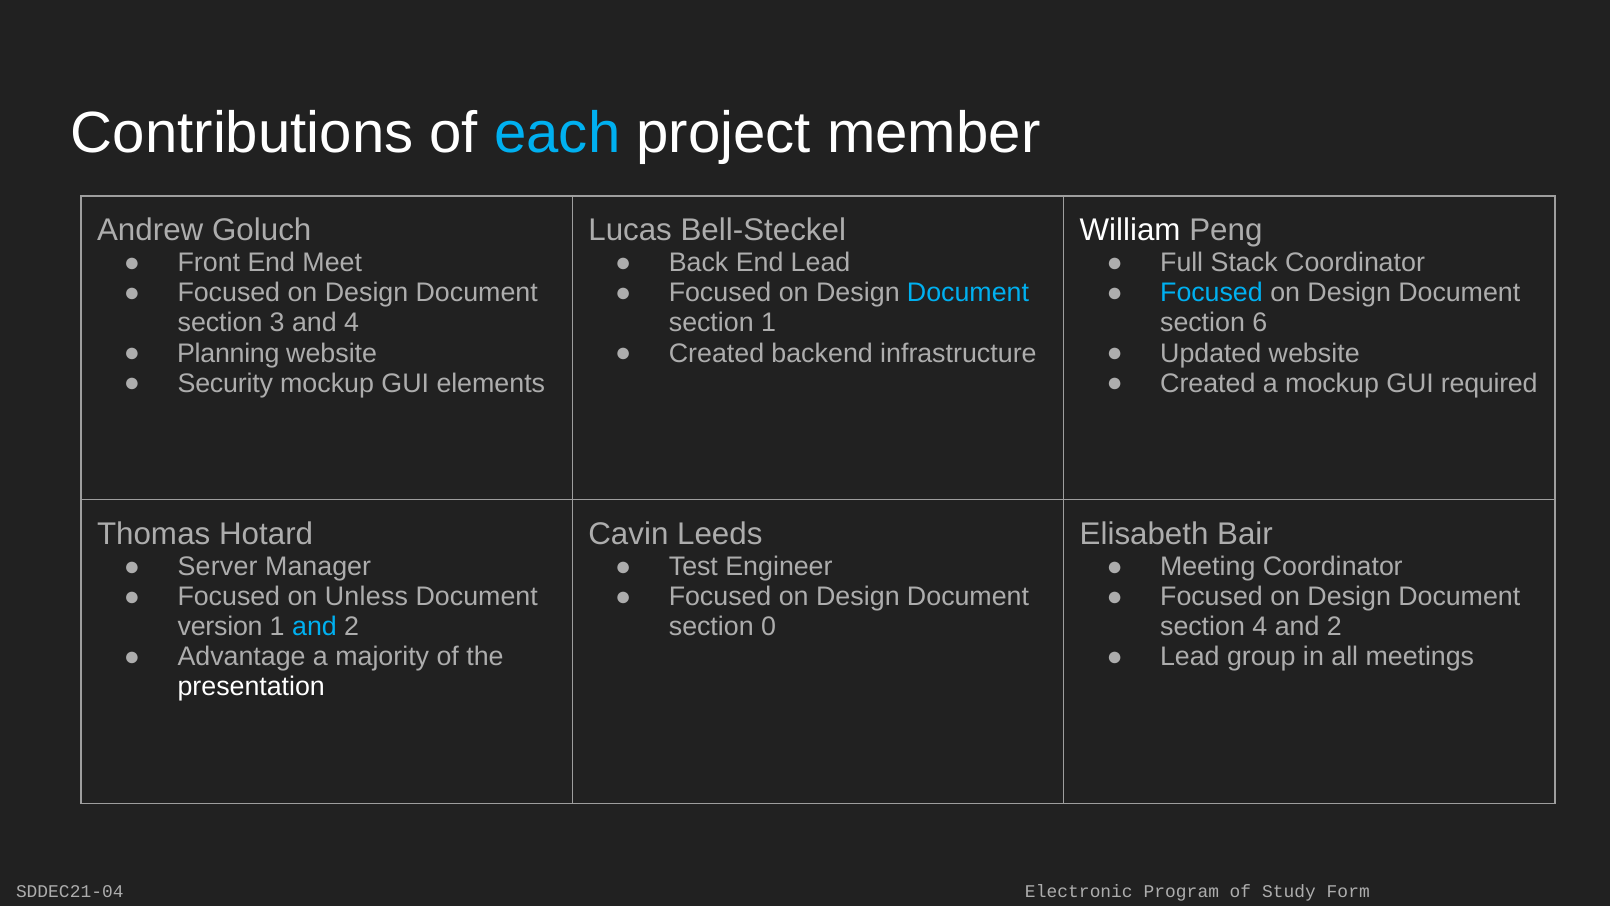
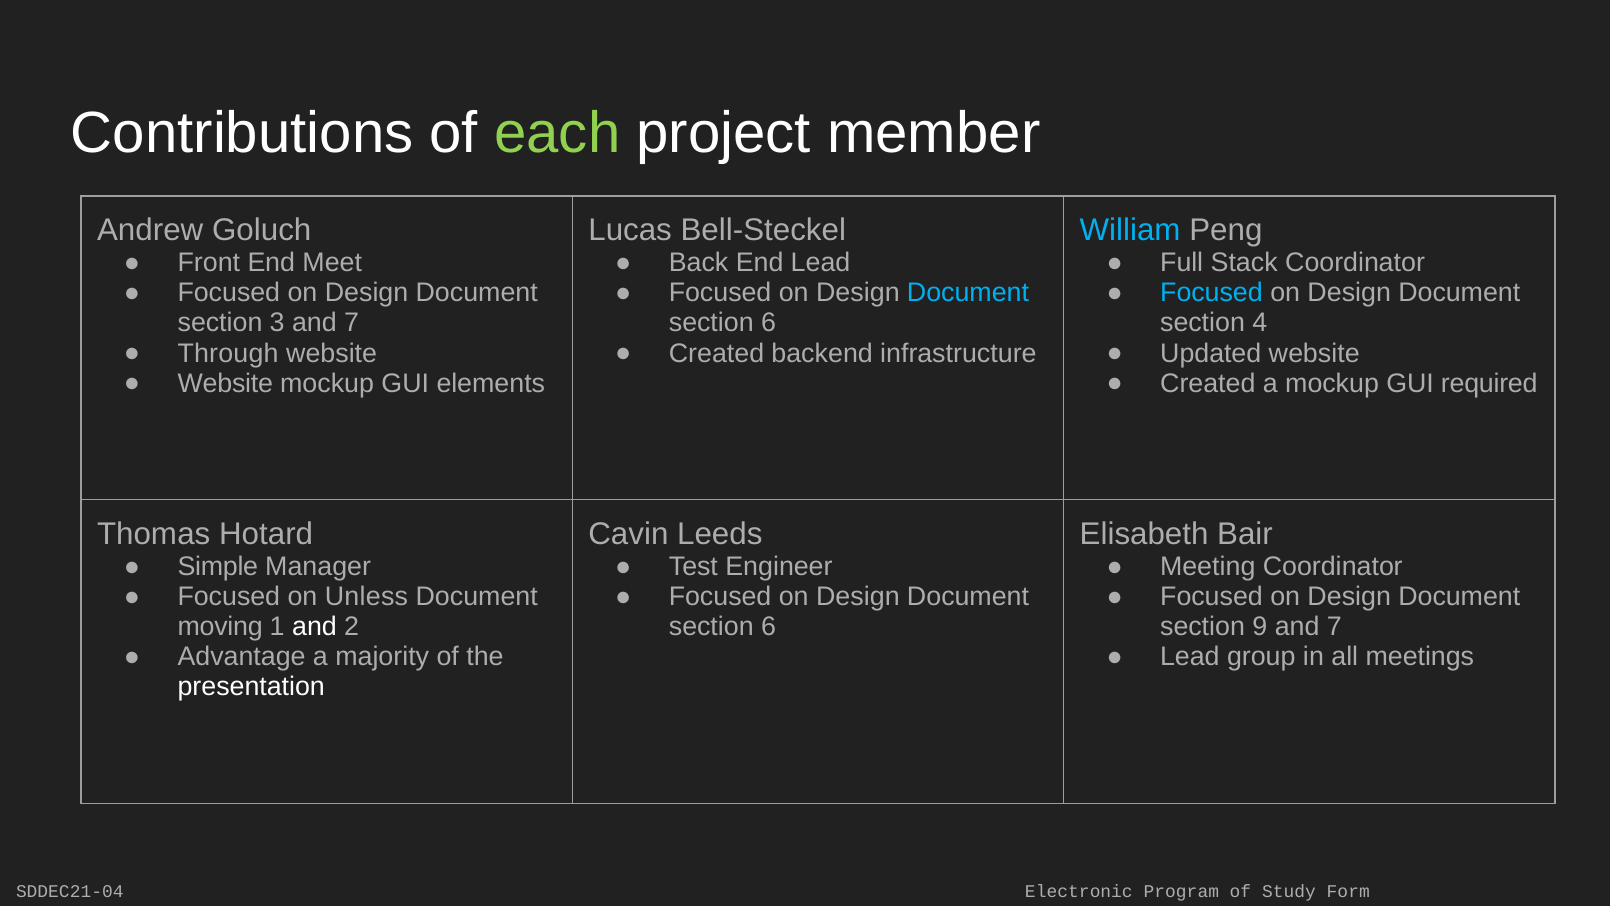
each colour: light blue -> light green
William colour: white -> light blue
3 and 4: 4 -> 7
1 at (768, 323): 1 -> 6
6: 6 -> 4
Planning: Planning -> Through
Security at (225, 383): Security -> Website
Server: Server -> Simple
version: version -> moving
and at (315, 626) colour: light blue -> white
0 at (768, 626): 0 -> 6
section 4: 4 -> 9
2 at (1334, 626): 2 -> 7
